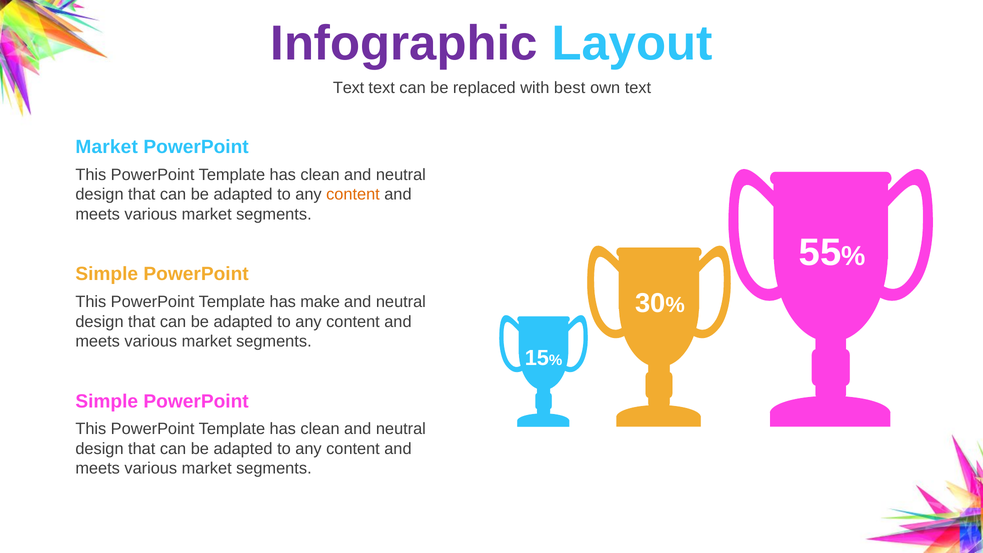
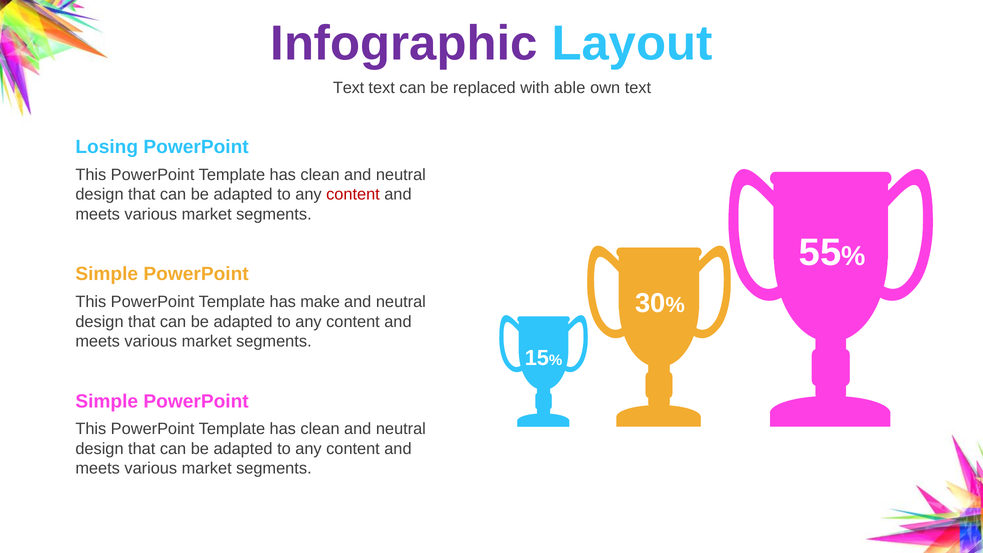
best: best -> able
Market at (107, 147): Market -> Losing
content at (353, 195) colour: orange -> red
